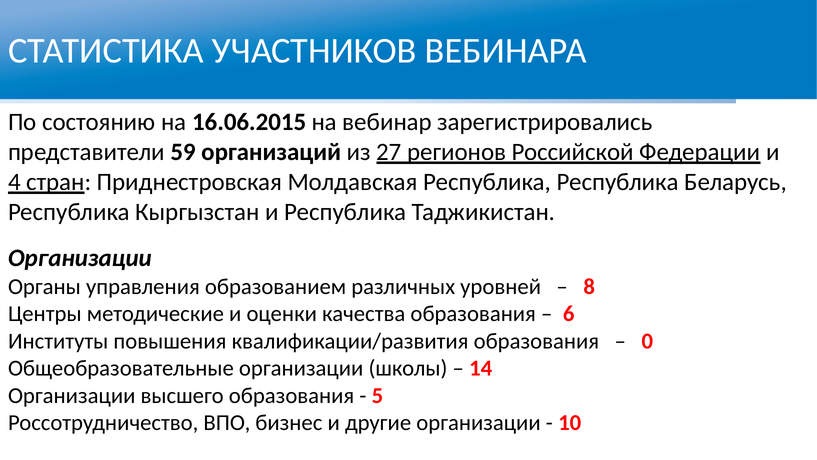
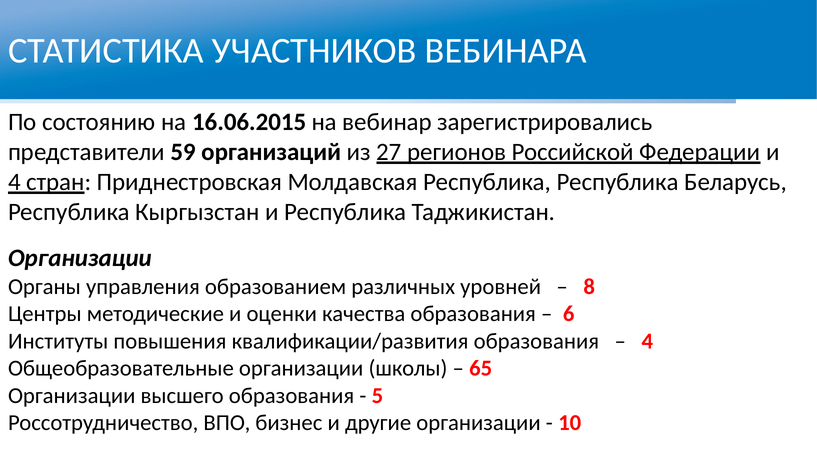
0 at (647, 341): 0 -> 4
14: 14 -> 65
